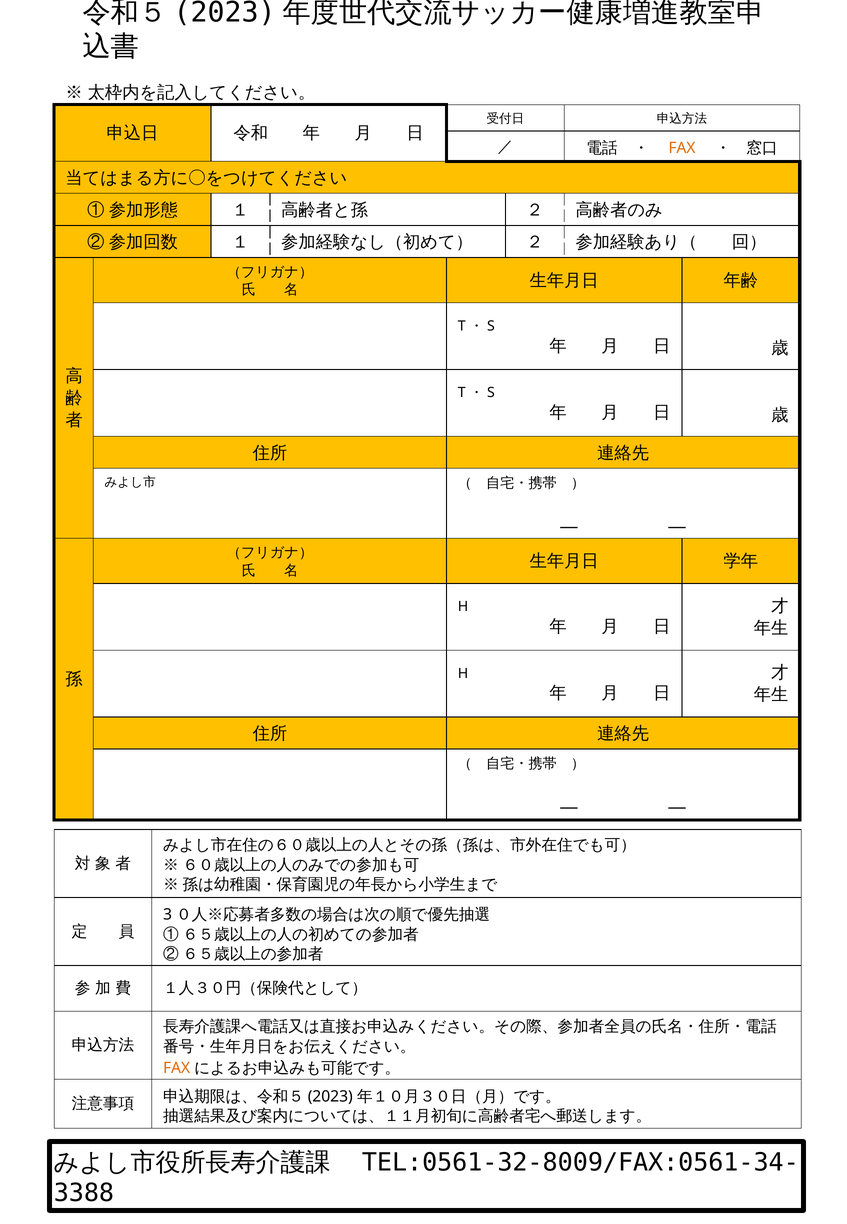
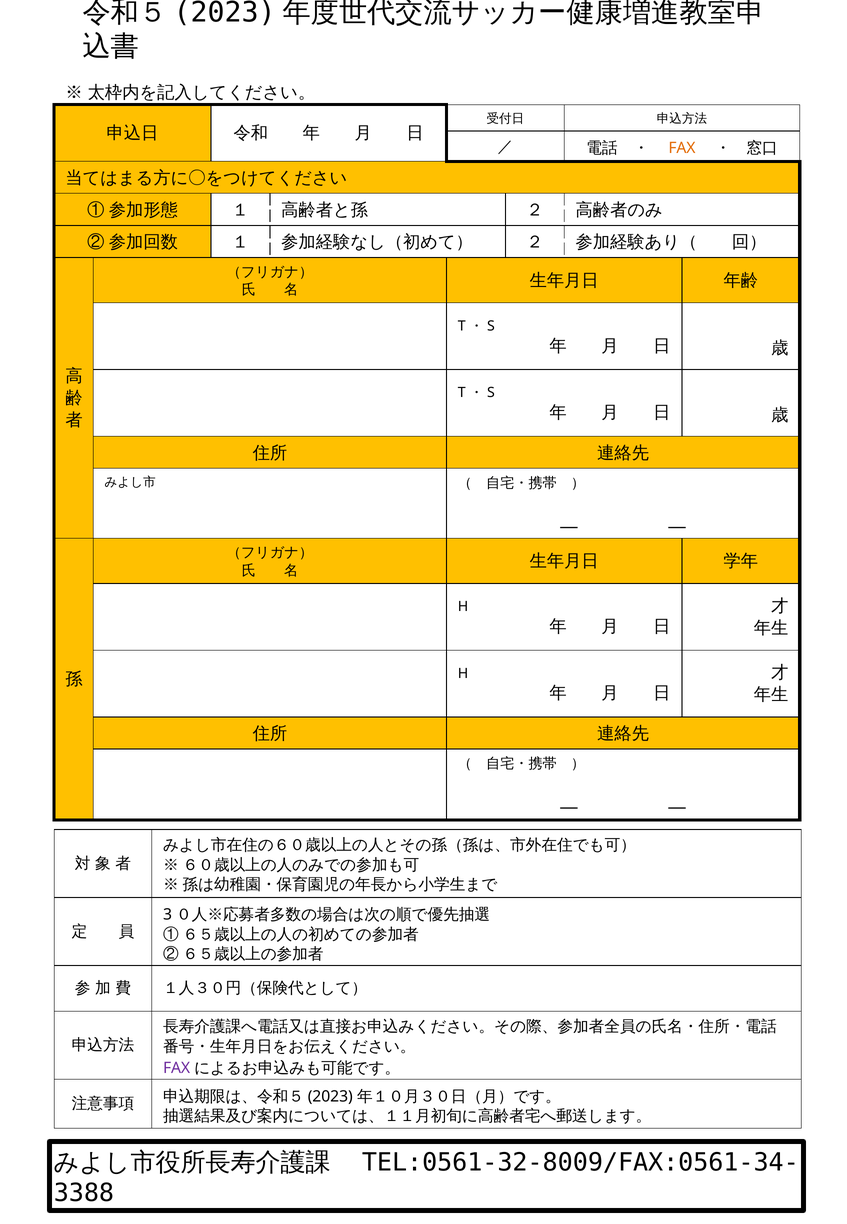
FAX at (177, 1068) colour: orange -> purple
